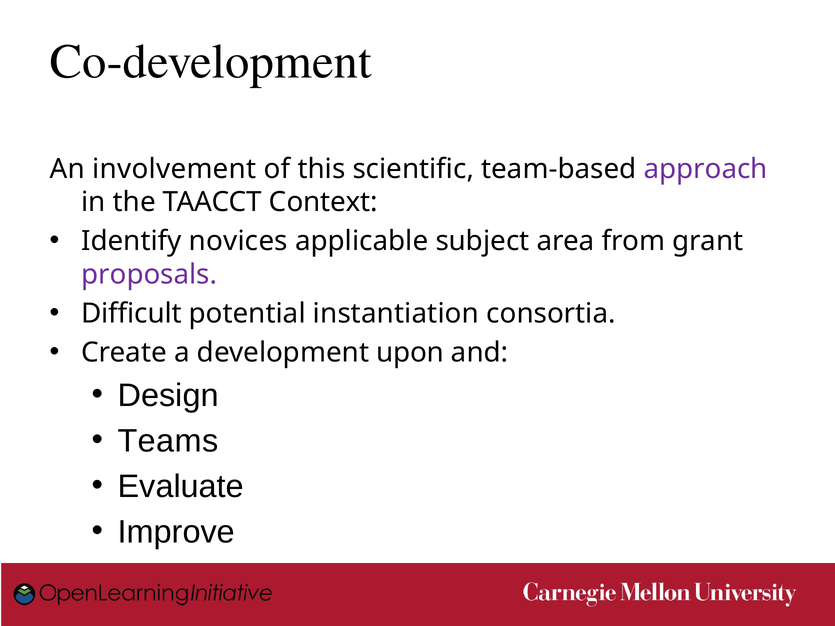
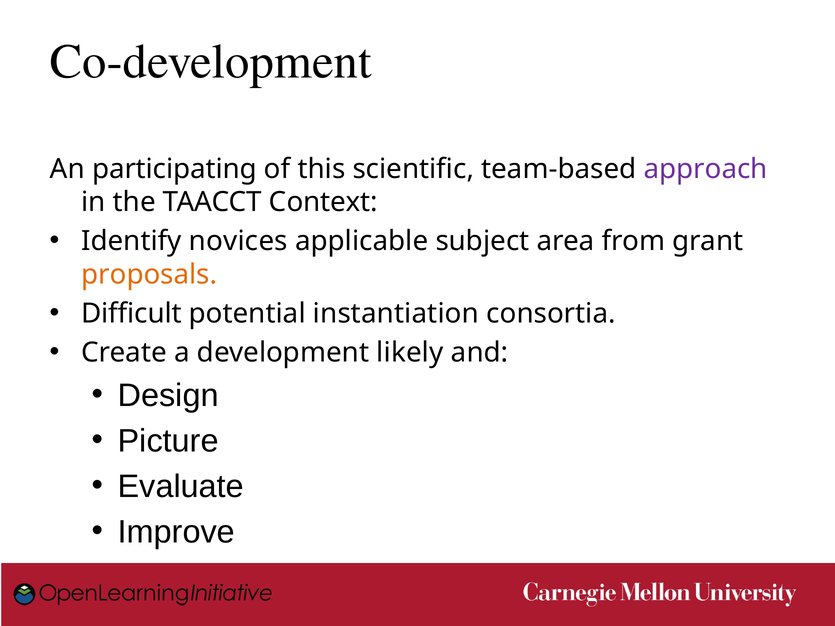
involvement: involvement -> participating
proposals colour: purple -> orange
upon: upon -> likely
Teams: Teams -> Picture
